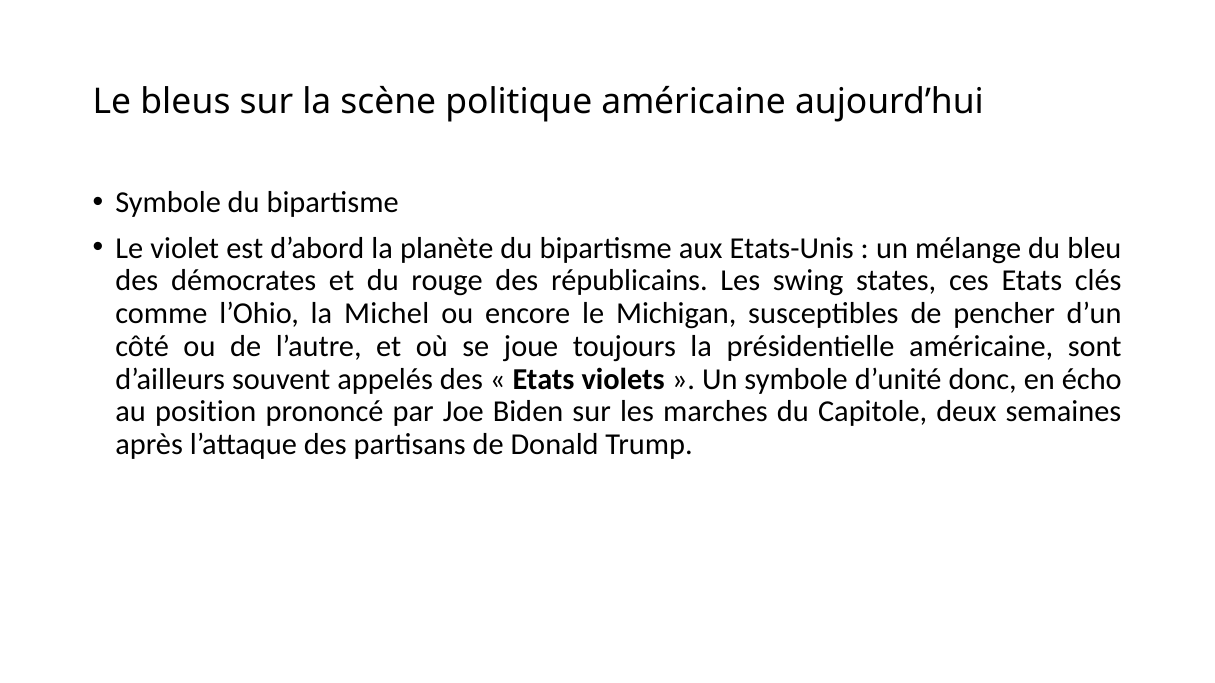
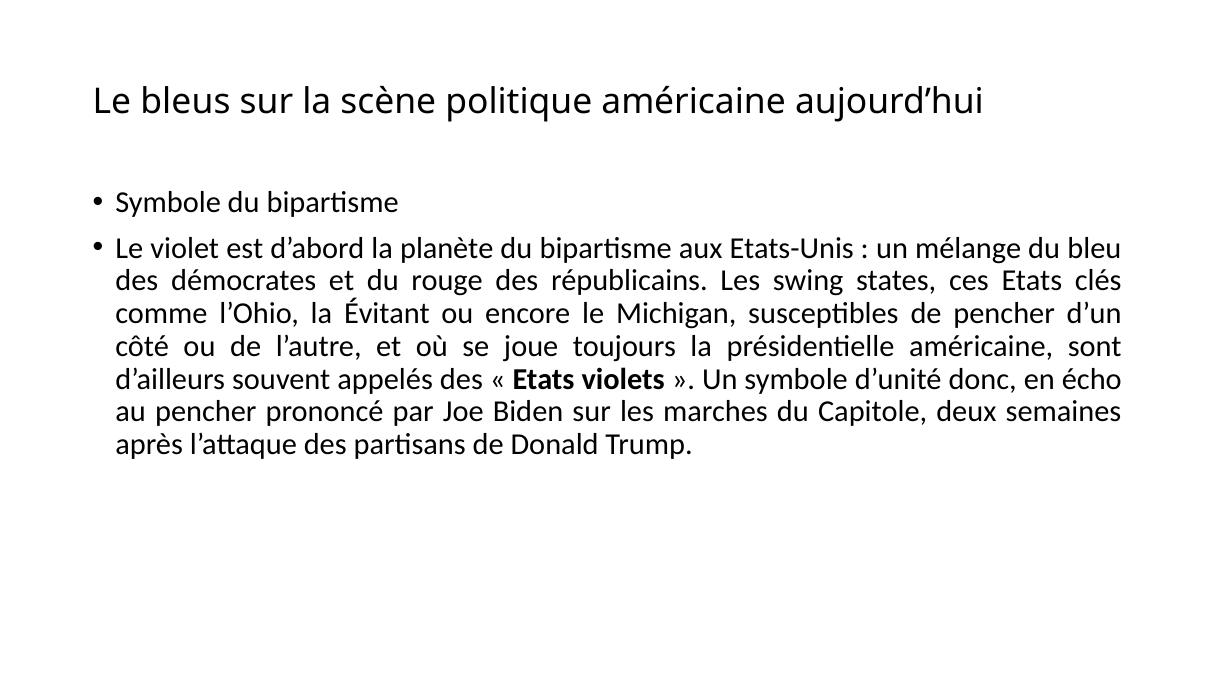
Michel: Michel -> Évitant
au position: position -> pencher
